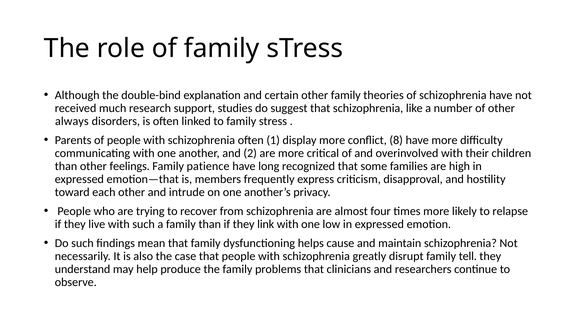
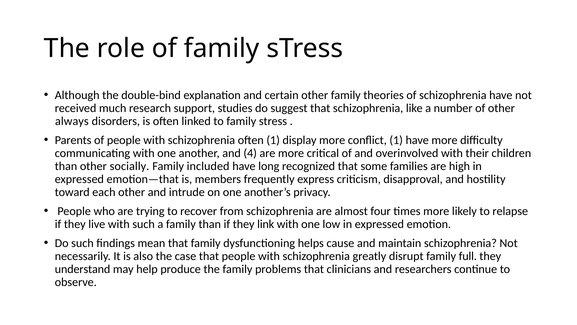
conflict 8: 8 -> 1
2: 2 -> 4
feelings: feelings -> socially
patience: patience -> included
tell: tell -> full
